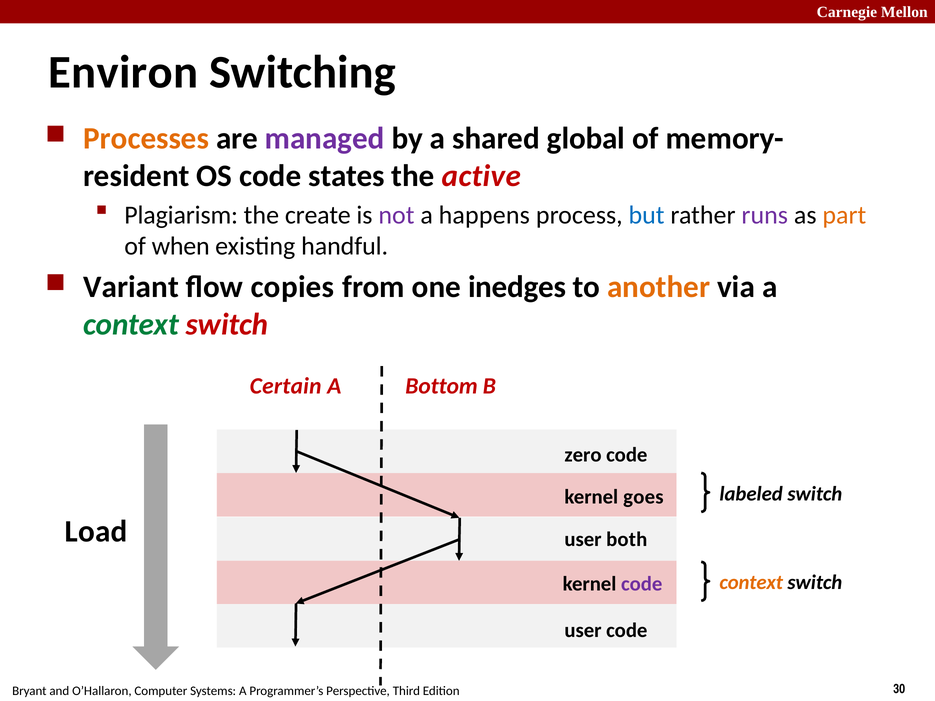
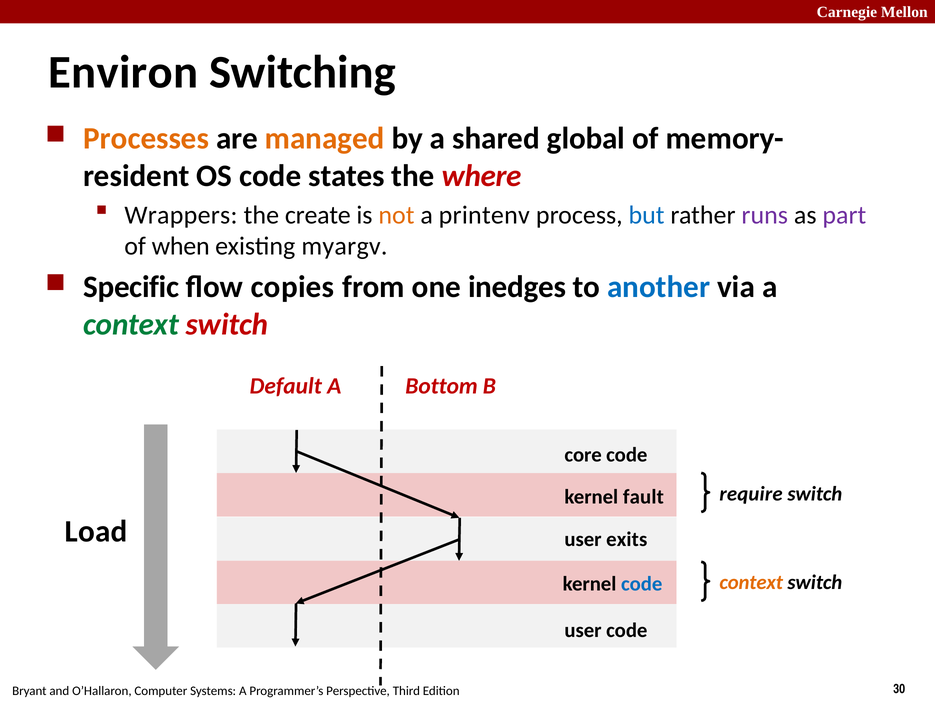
managed colour: purple -> orange
active: active -> where
Plagiarism: Plagiarism -> Wrappers
not colour: purple -> orange
happens: happens -> printenv
part colour: orange -> purple
handful: handful -> myargv
Variant: Variant -> Specific
another colour: orange -> blue
Certain: Certain -> Default
zero: zero -> core
labeled: labeled -> require
goes: goes -> fault
both: both -> exits
code at (642, 584) colour: purple -> blue
